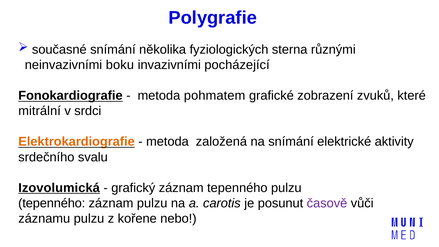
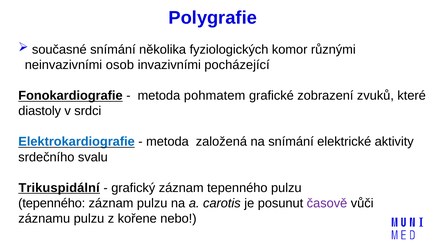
sterna: sterna -> komor
boku: boku -> osob
mitrální: mitrální -> diastoly
Elektrokardiografie colour: orange -> blue
Izovolumická: Izovolumická -> Trikuspidální
